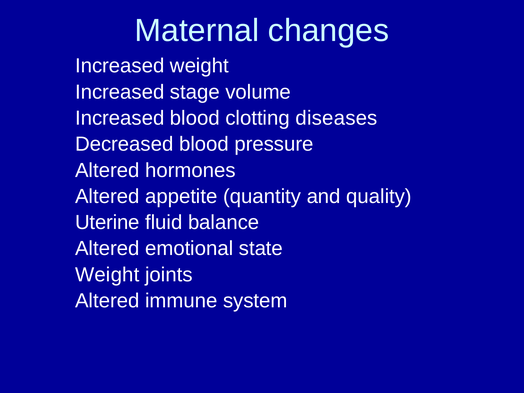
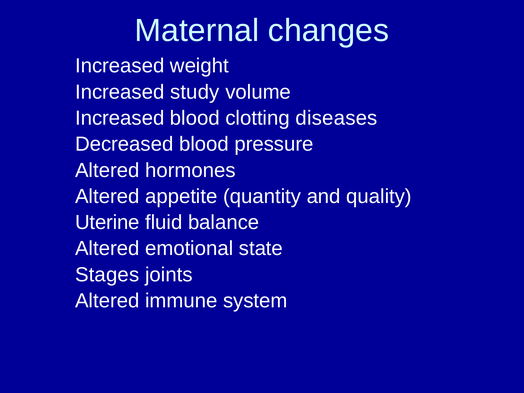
stage: stage -> study
Weight at (107, 275): Weight -> Stages
